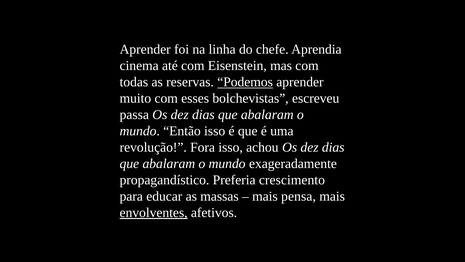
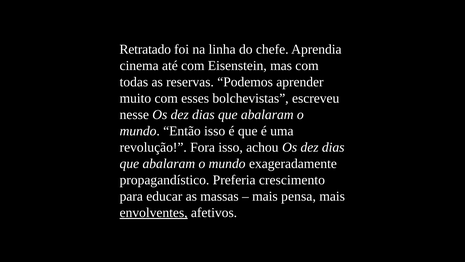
Aprender at (145, 49): Aprender -> Retratado
Podemos underline: present -> none
passa: passa -> nesse
